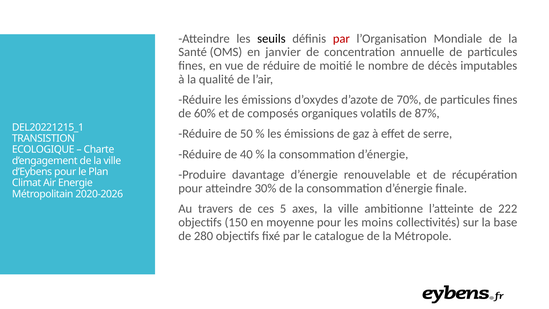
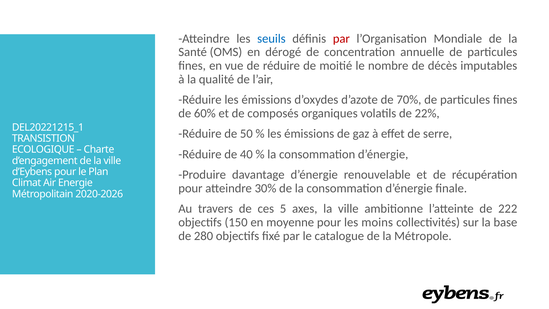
seuils colour: black -> blue
janvier: janvier -> dérogé
87%: 87% -> 22%
